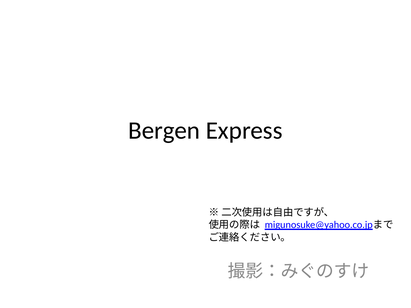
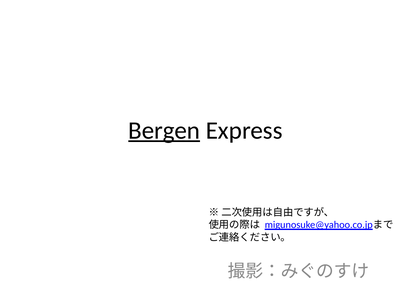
Bergen underline: none -> present
